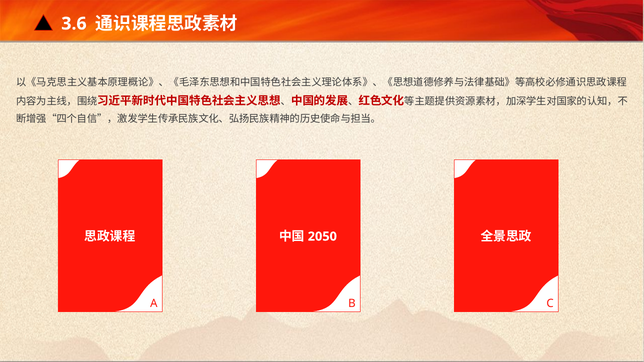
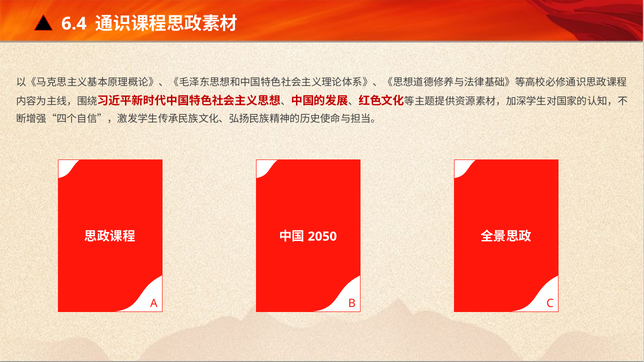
3.6: 3.6 -> 6.4
